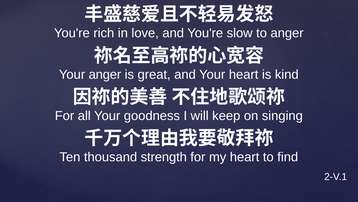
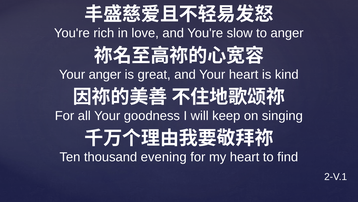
strength: strength -> evening
